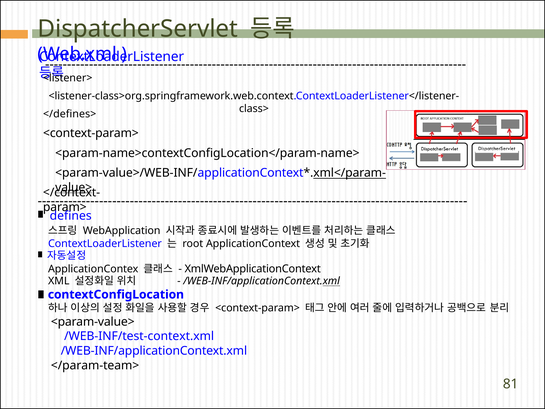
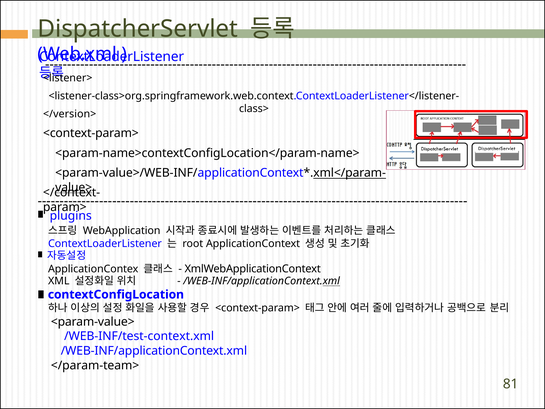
</defines>: </defines> -> </version>
defines: defines -> plugins
